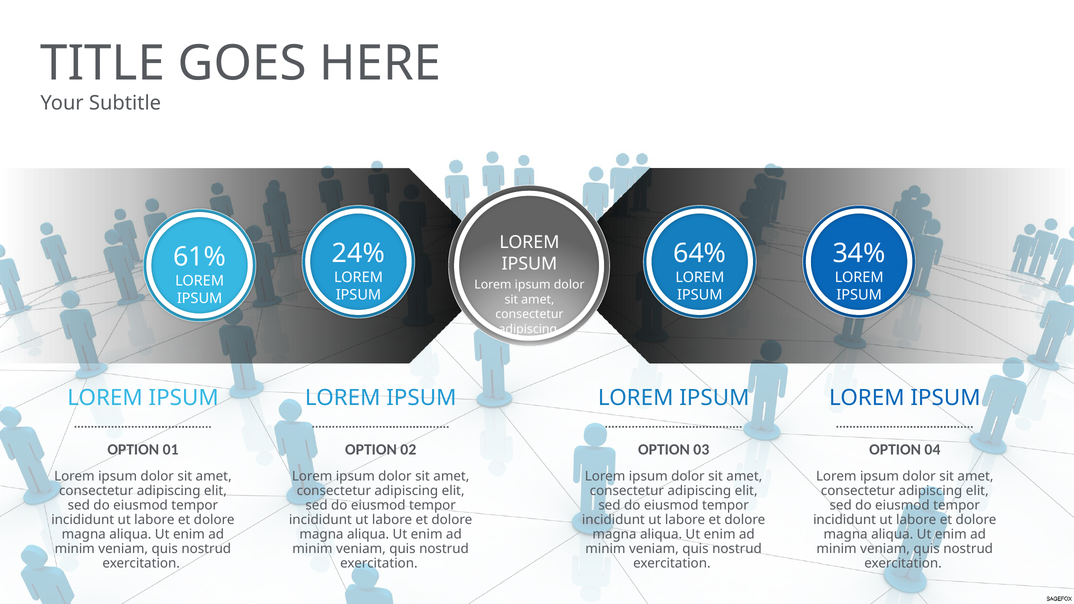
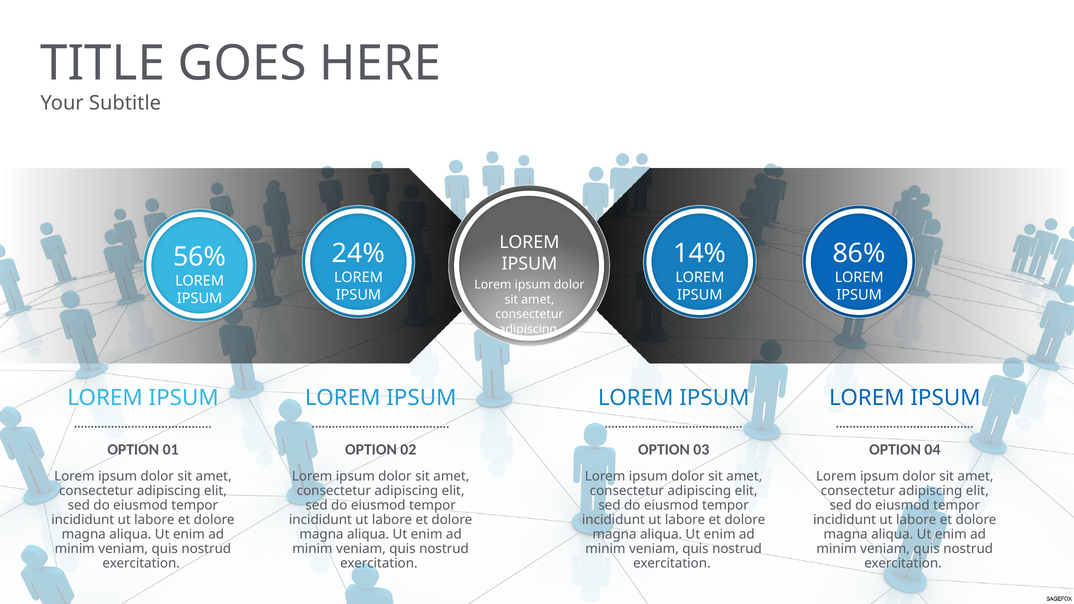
64%: 64% -> 14%
34%: 34% -> 86%
61%: 61% -> 56%
